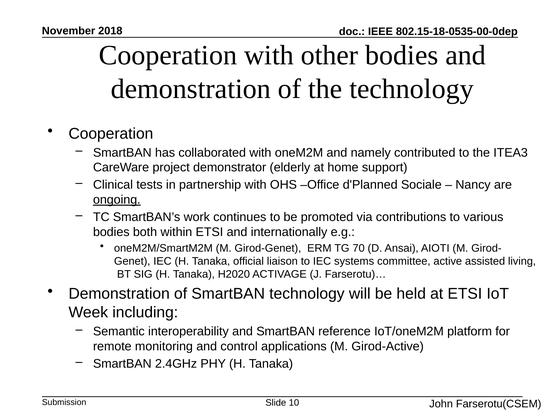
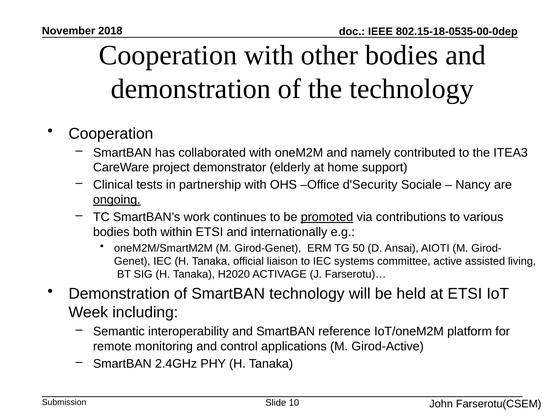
d'Planned: d'Planned -> d'Security
promoted underline: none -> present
70: 70 -> 50
